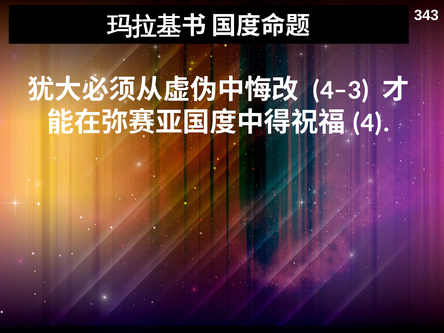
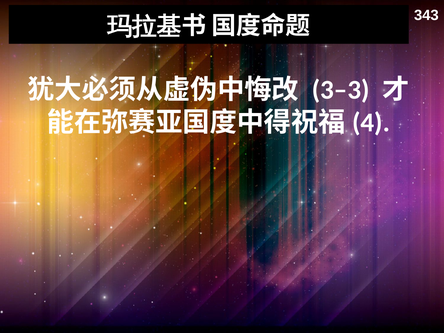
4–3: 4–3 -> 3–3
